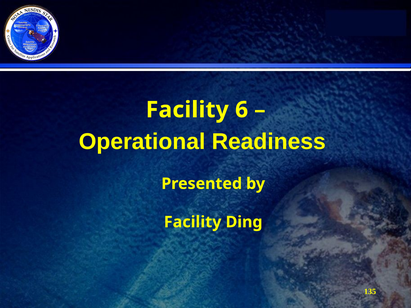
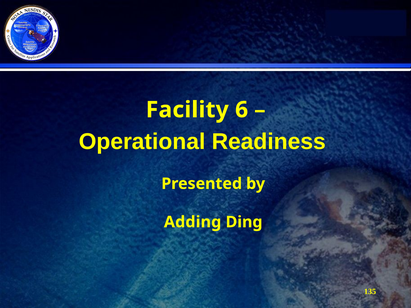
Facility at (193, 222): Facility -> Adding
